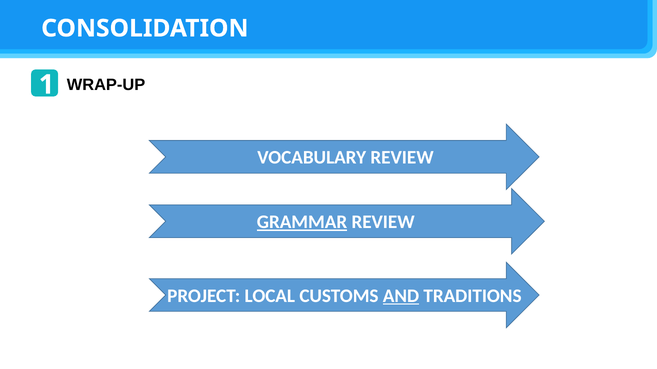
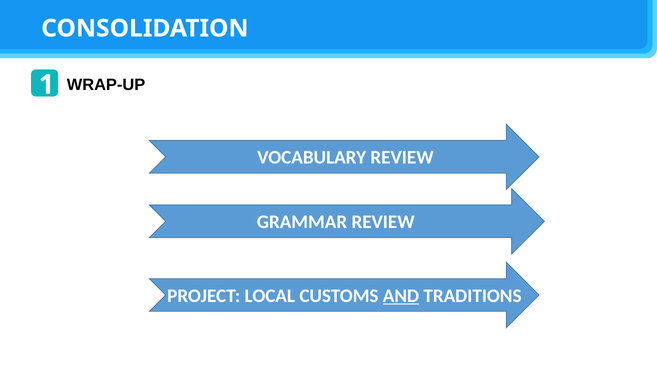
GRAMMAR underline: present -> none
